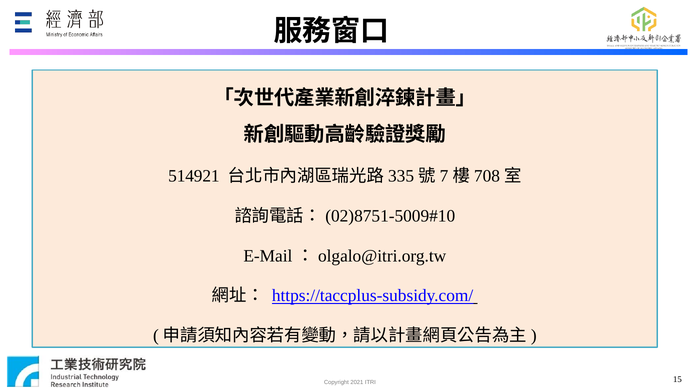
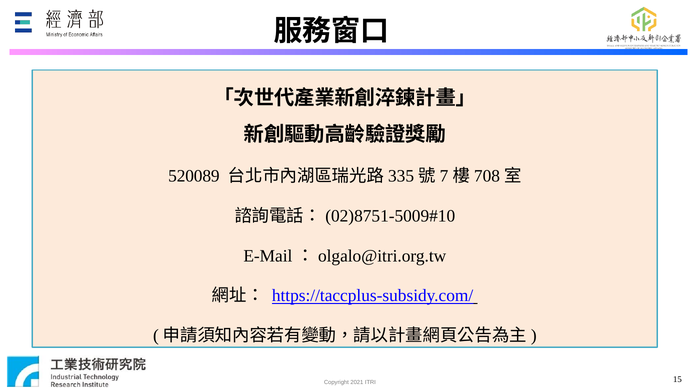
514921: 514921 -> 520089
